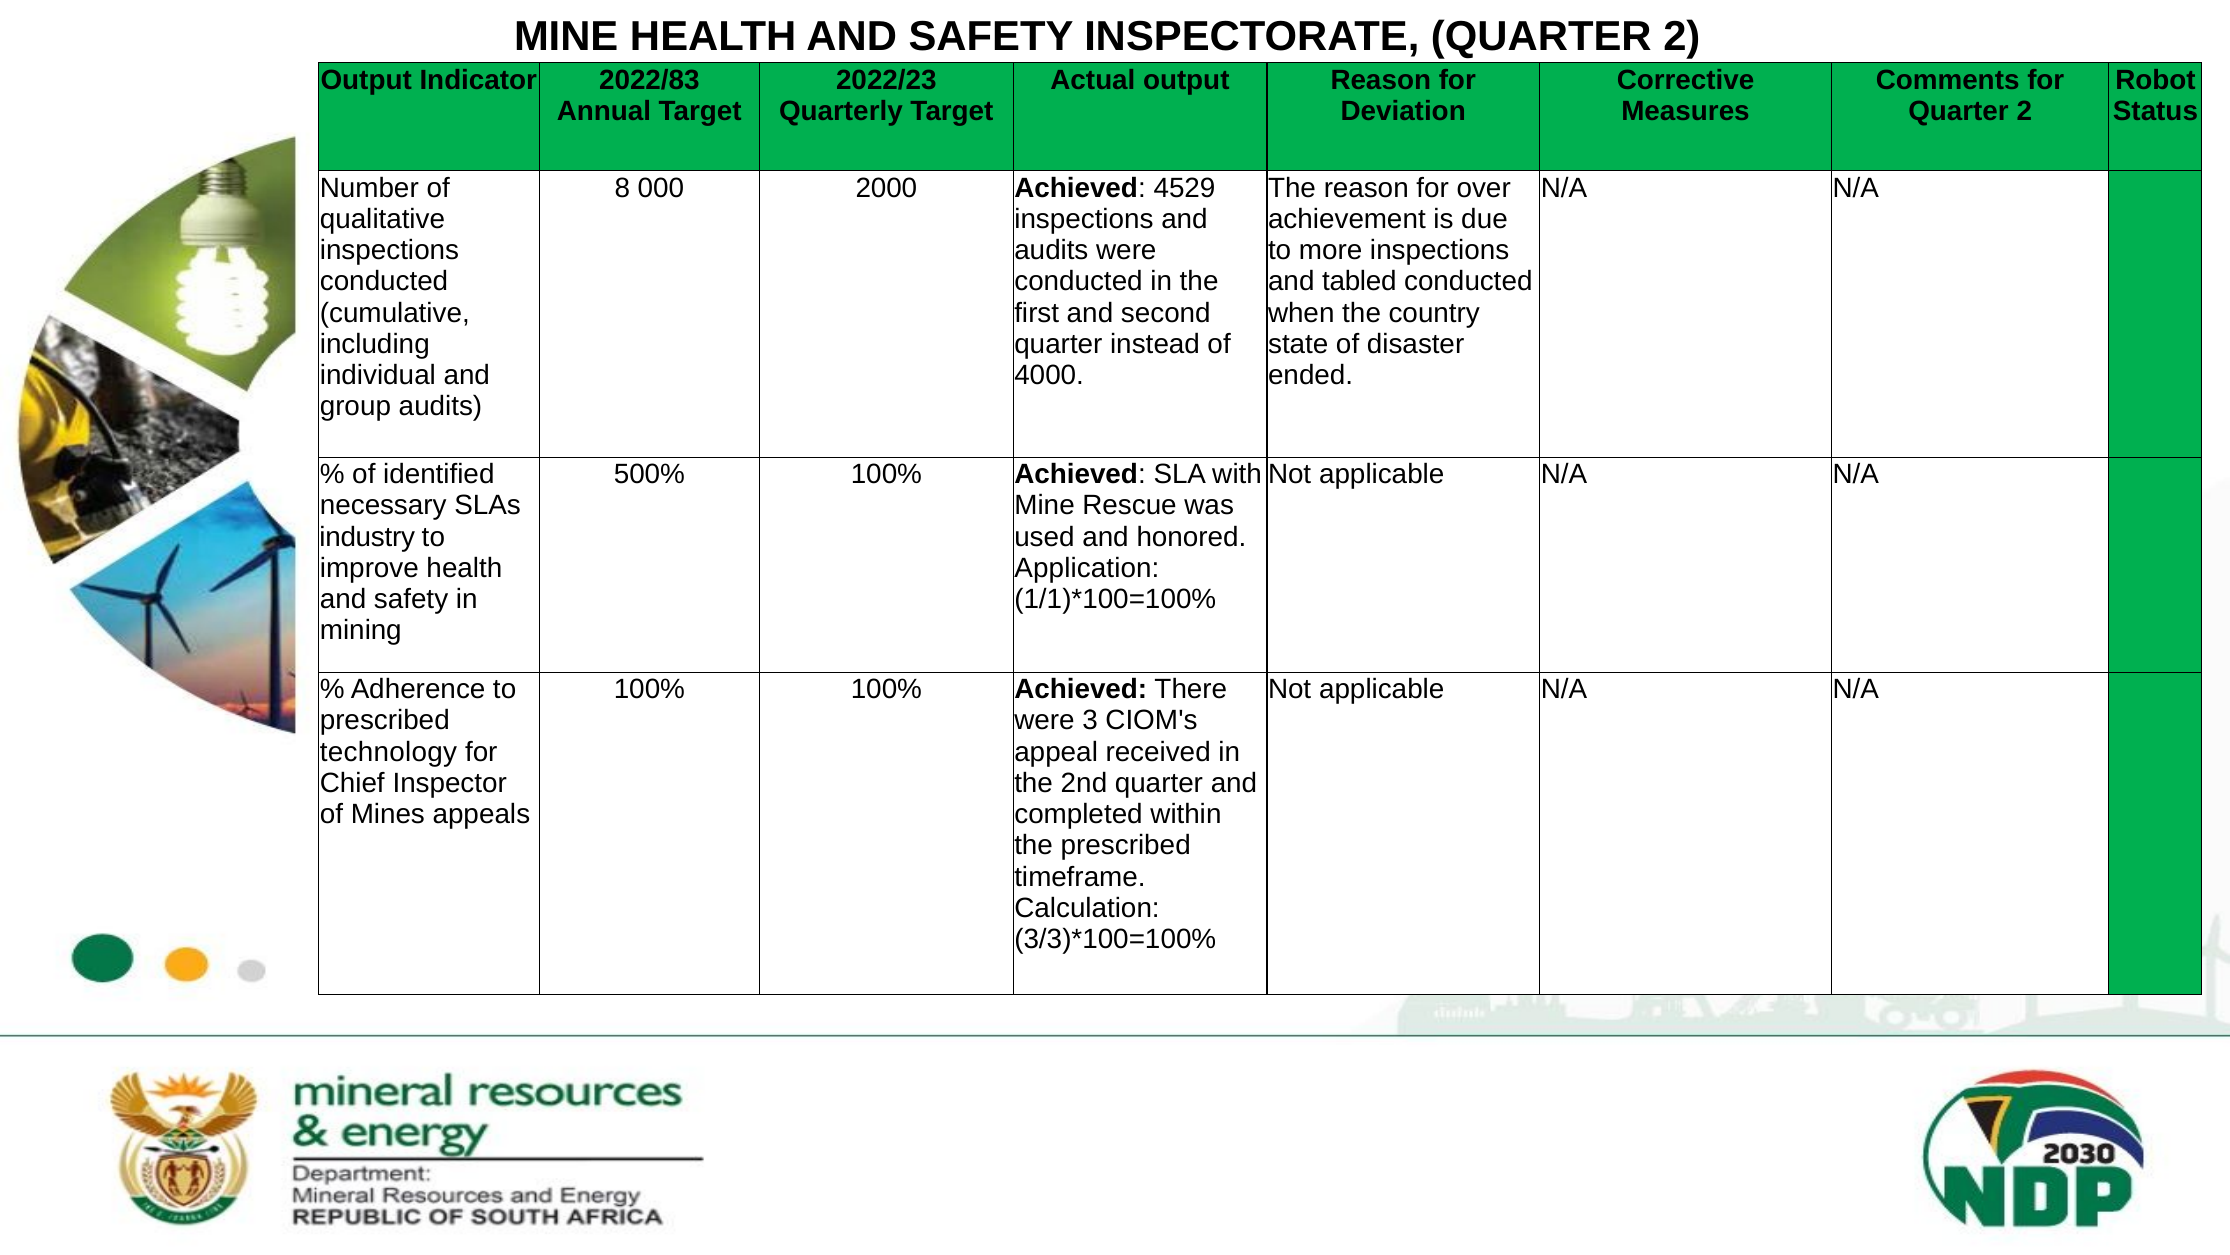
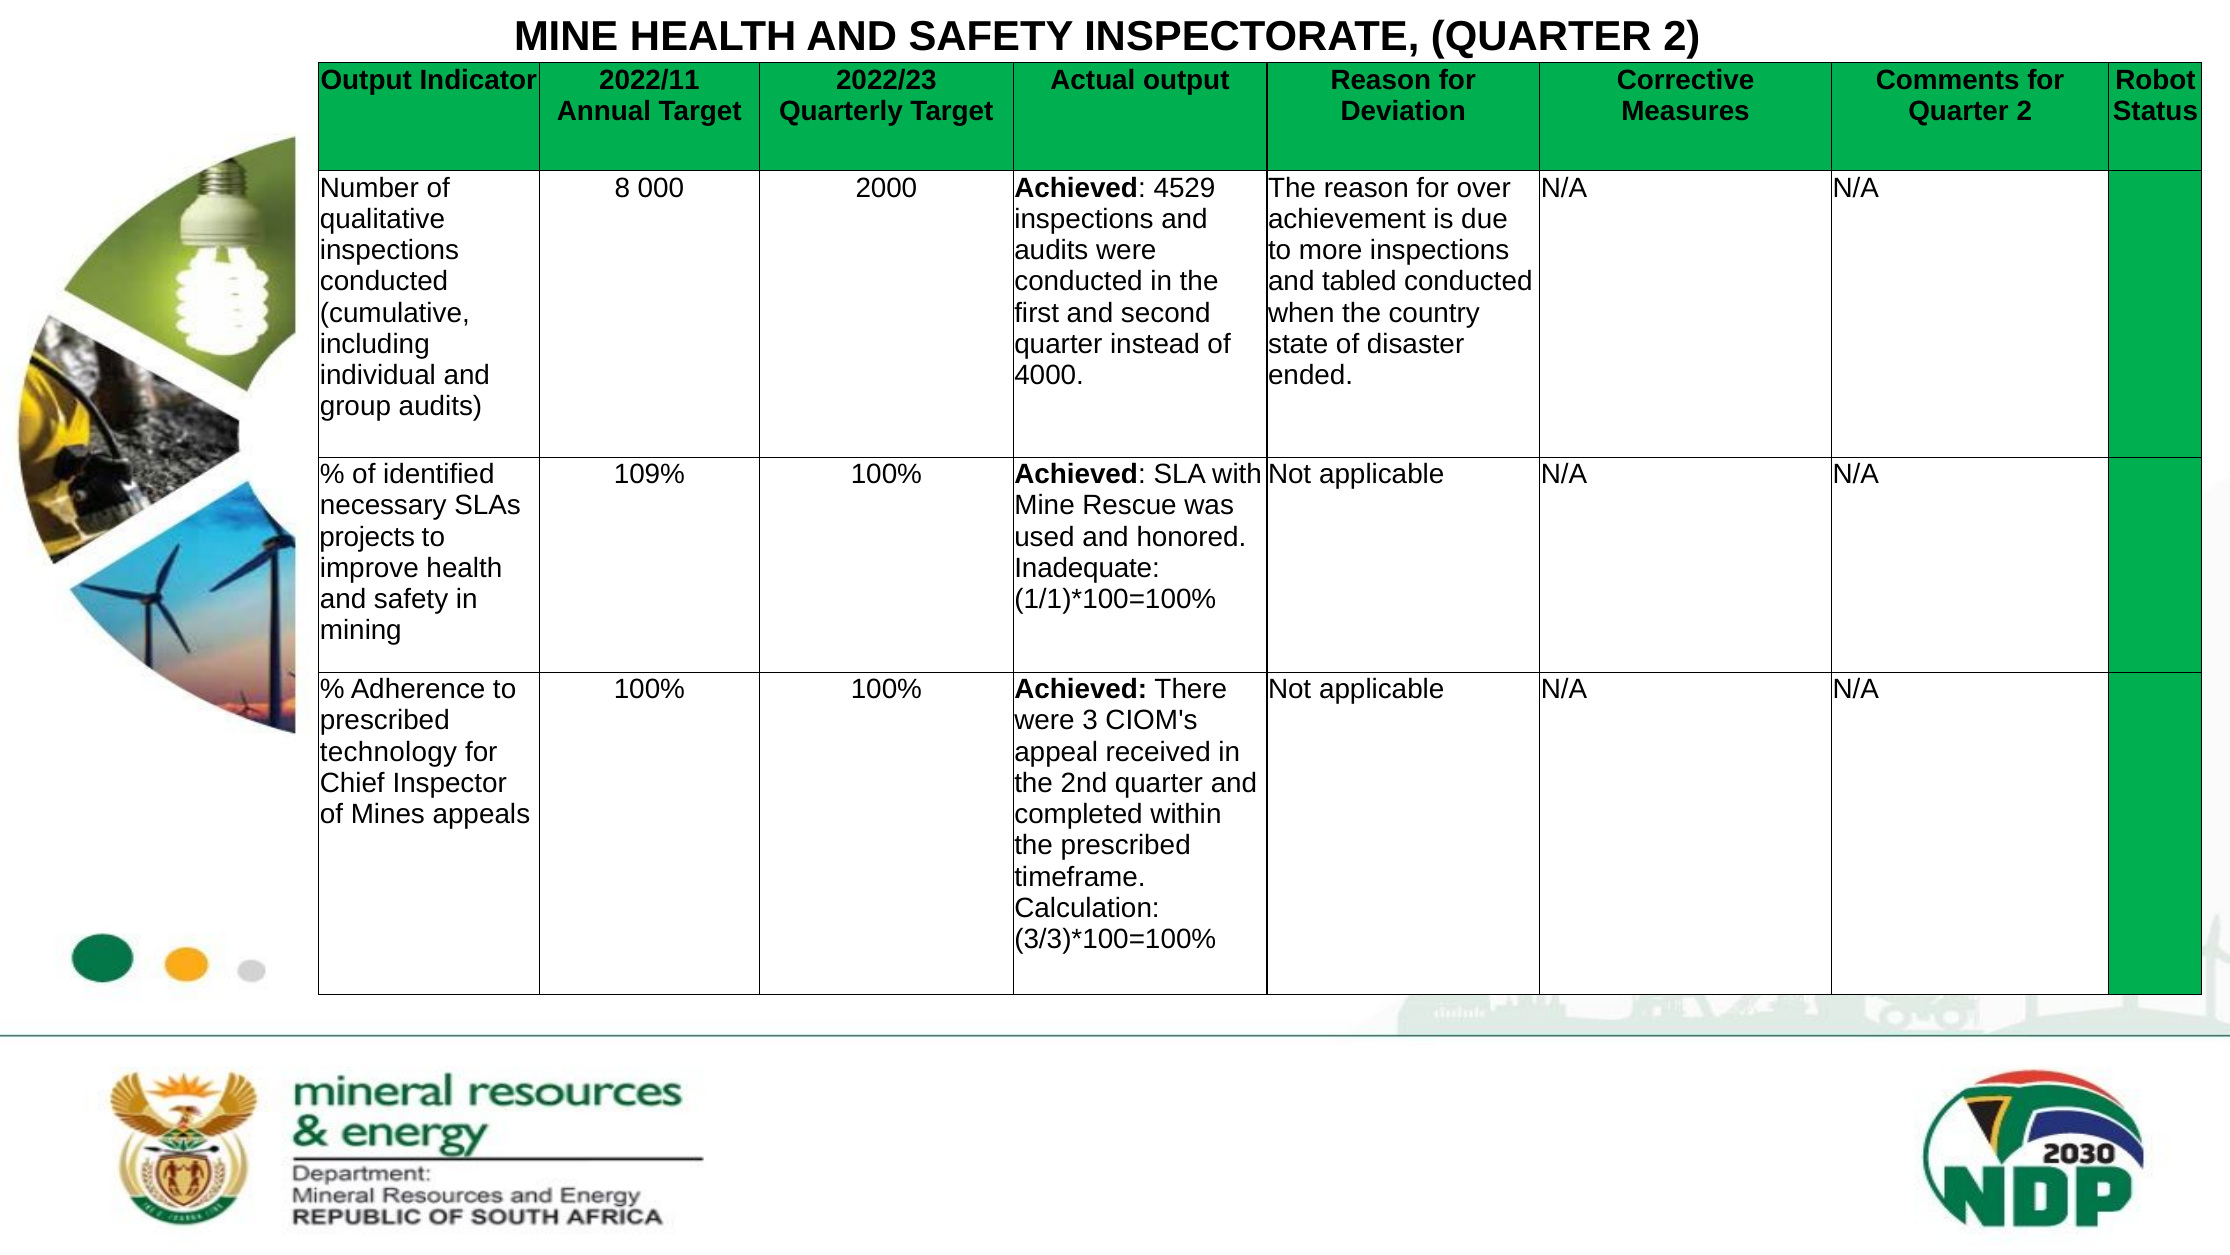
2022/83: 2022/83 -> 2022/11
500%: 500% -> 109%
industry: industry -> projects
Application: Application -> Inadequate
